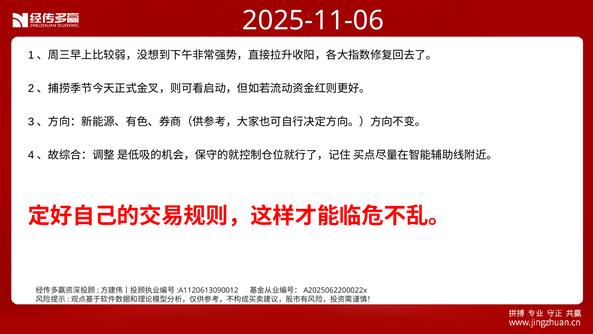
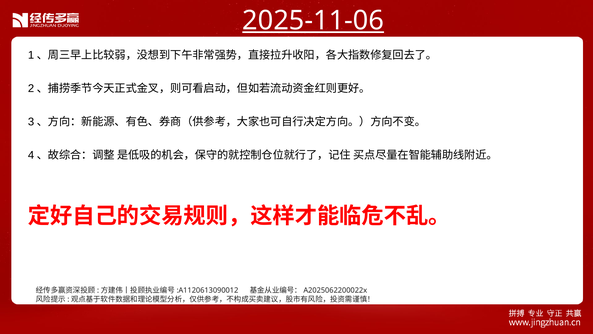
2025-11-06 underline: none -> present
